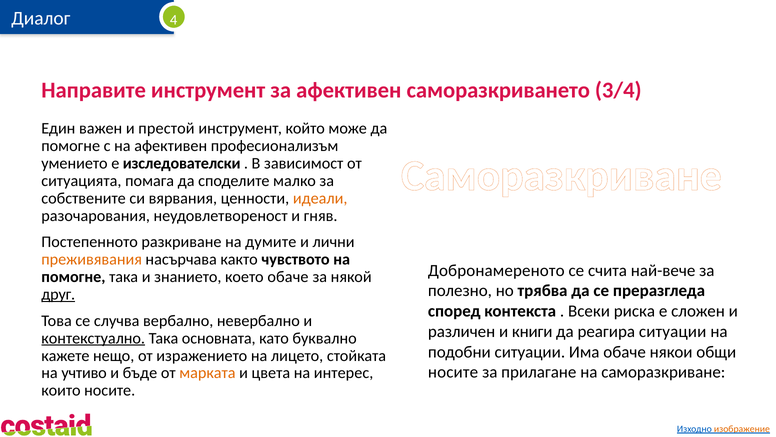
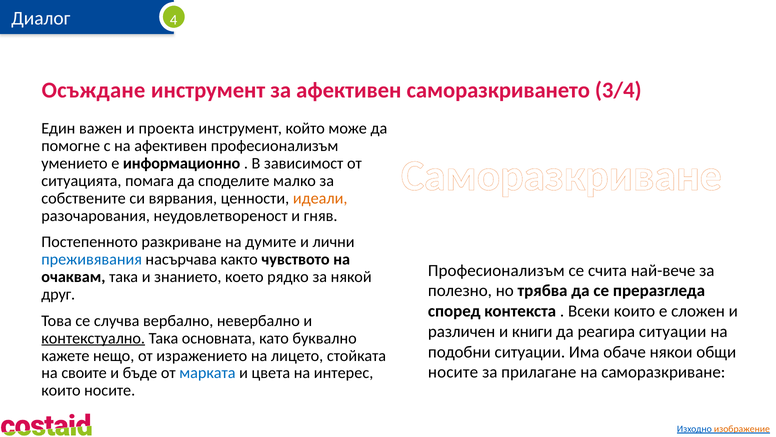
Направите: Направите -> Осъждане
престой: престой -> проекта
изследователски: изследователски -> информационно
преживявания colour: orange -> blue
Добронамереното at (496, 270): Добронамереното -> Професионализъм
помогне at (73, 277): помогне -> очаквам
което обаче: обаче -> рядко
друг underline: present -> none
Всеки риска: риска -> които
учтиво: учтиво -> своите
марката colour: orange -> blue
